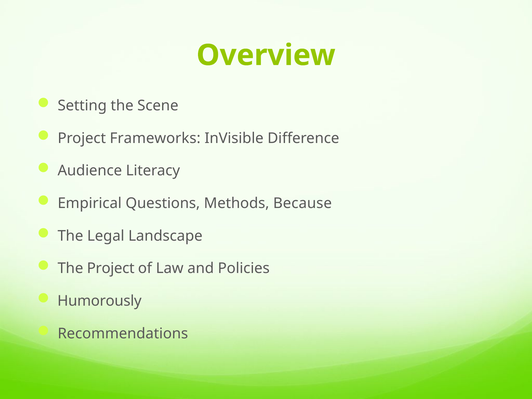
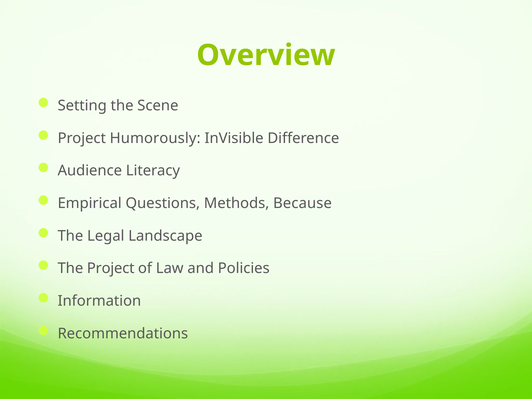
Frameworks: Frameworks -> Humorously
Humorously: Humorously -> Information
